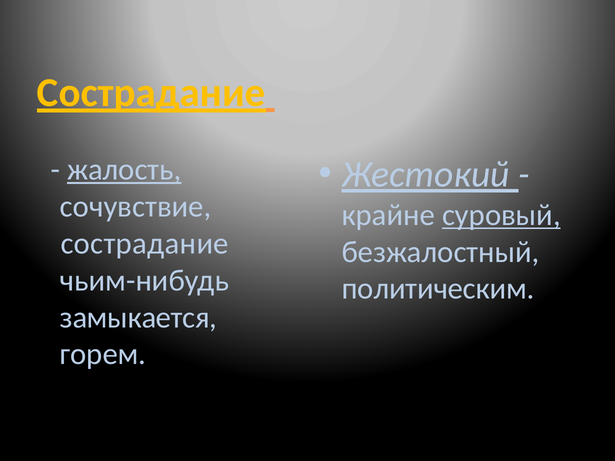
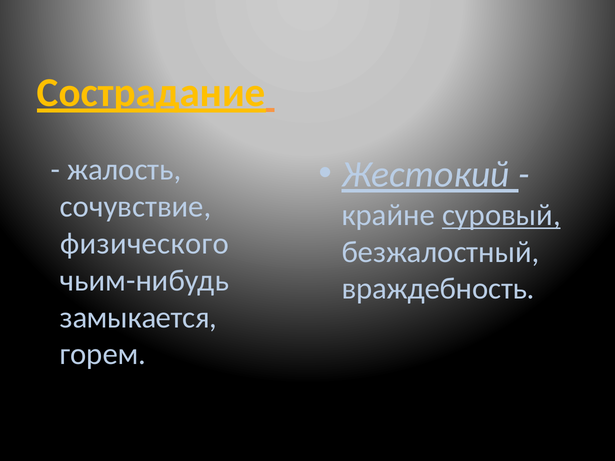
жалость underline: present -> none
сострадание at (145, 244): сострадание -> физического
политическим: политическим -> враждебность
